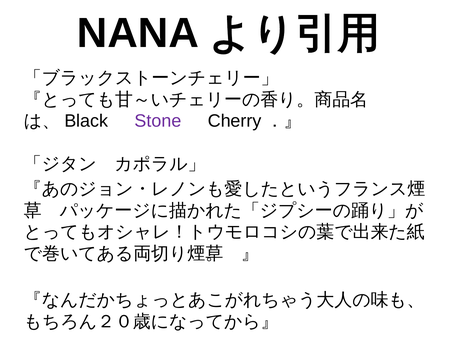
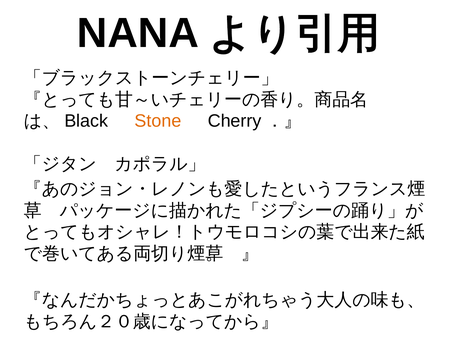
Stone colour: purple -> orange
